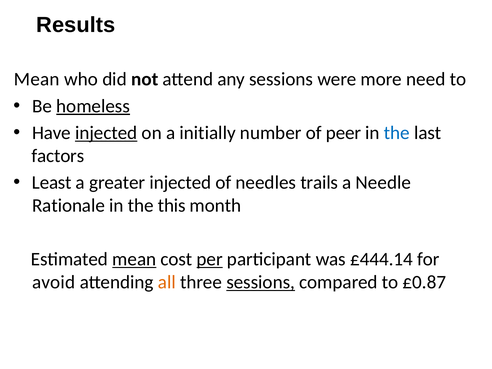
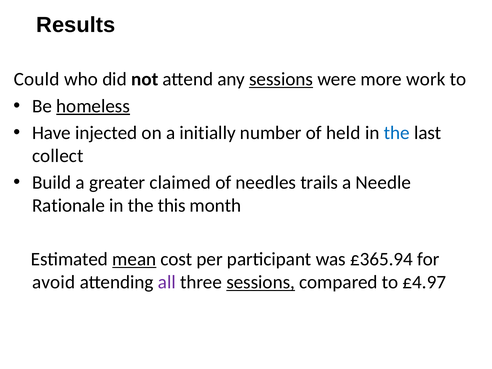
Mean at (37, 79): Mean -> Could
sessions at (281, 79) underline: none -> present
need: need -> work
injected at (106, 133) underline: present -> none
peer: peer -> held
factors: factors -> collect
Least: Least -> Build
greater injected: injected -> claimed
per underline: present -> none
£444.14: £444.14 -> £365.94
all colour: orange -> purple
£0.87: £0.87 -> £4.97
